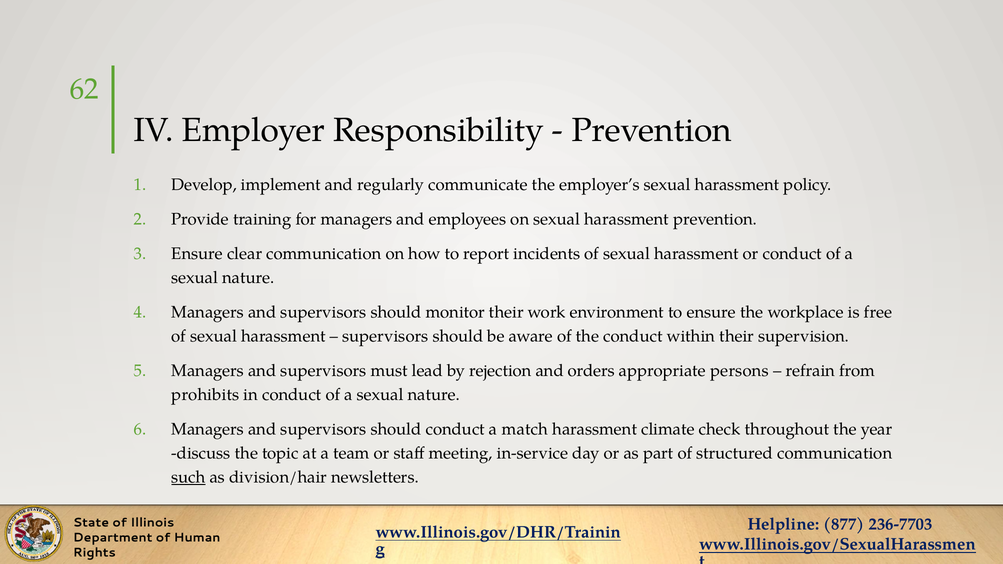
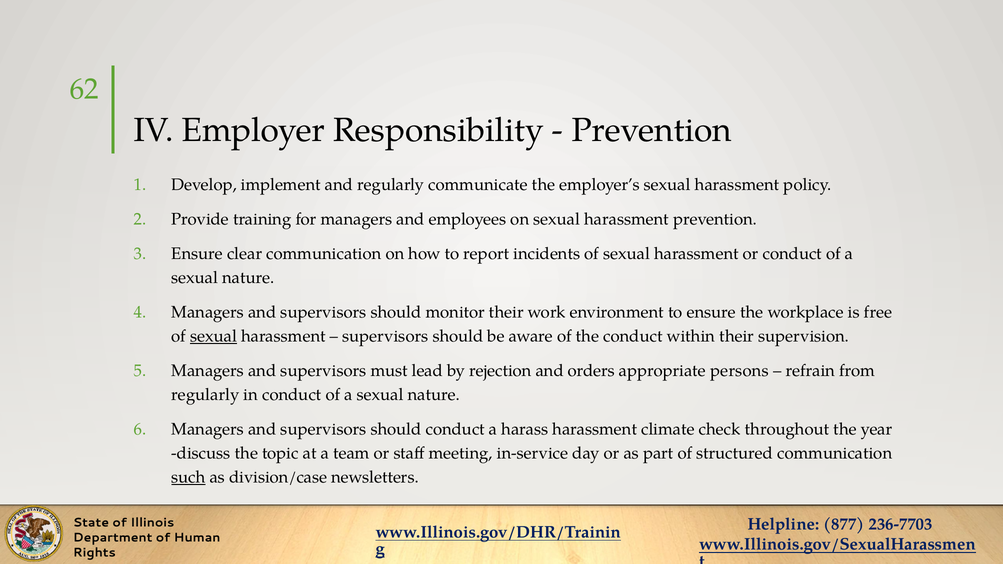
sexual at (214, 336) underline: none -> present
prohibits at (205, 395): prohibits -> regularly
match: match -> harass
division/hair: division/hair -> division/case
